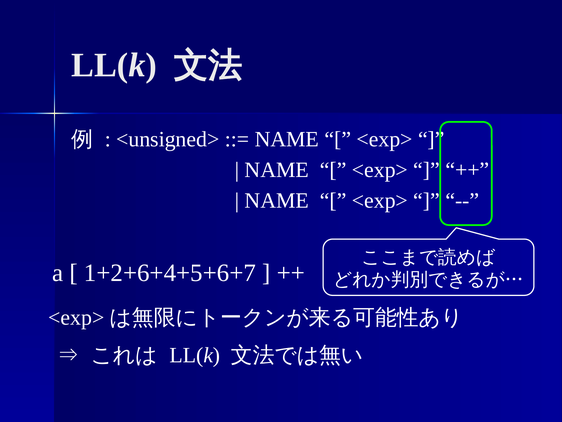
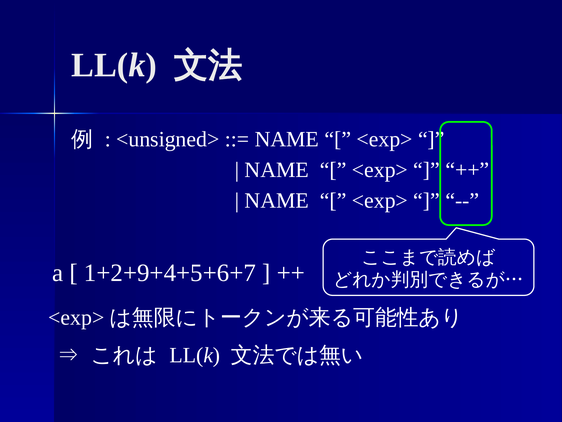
1+2+6+4+5+6+7: 1+2+6+4+5+6+7 -> 1+2+9+4+5+6+7
